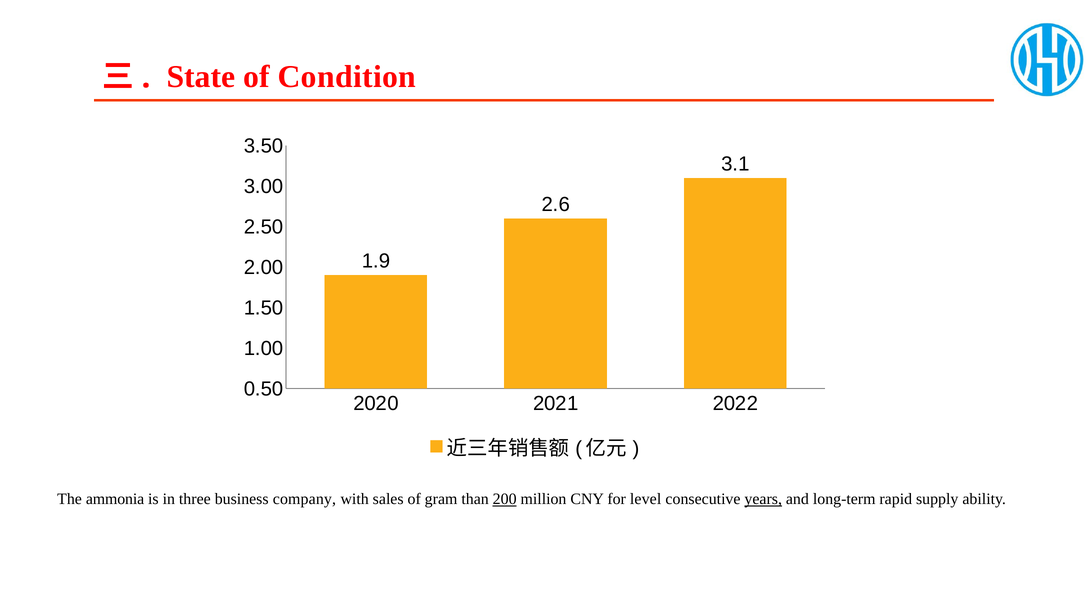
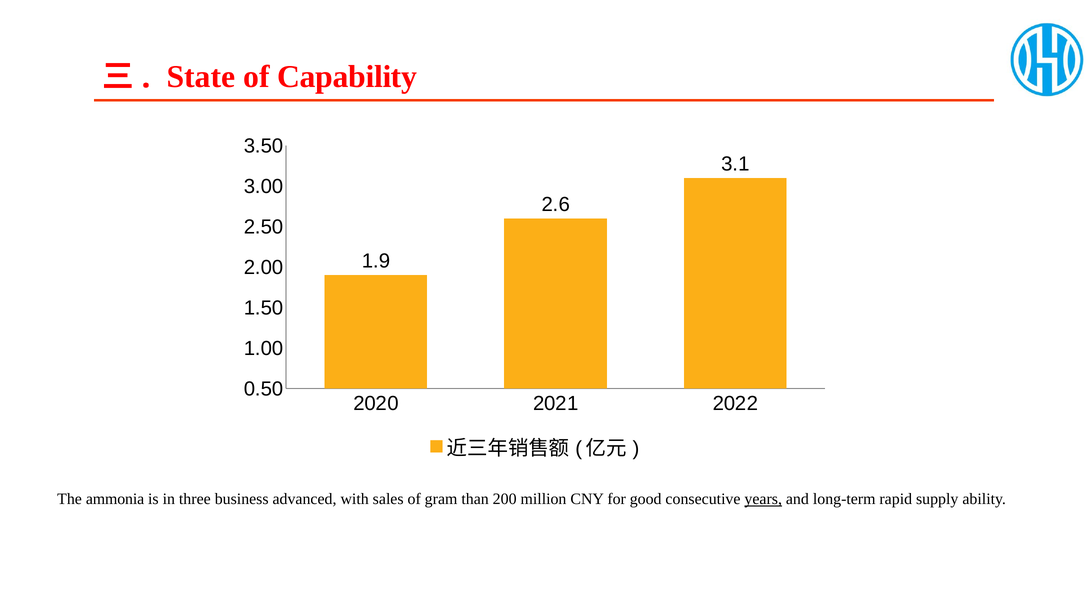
Condition: Condition -> Capability
company: company -> advanced
200 underline: present -> none
level: level -> good
